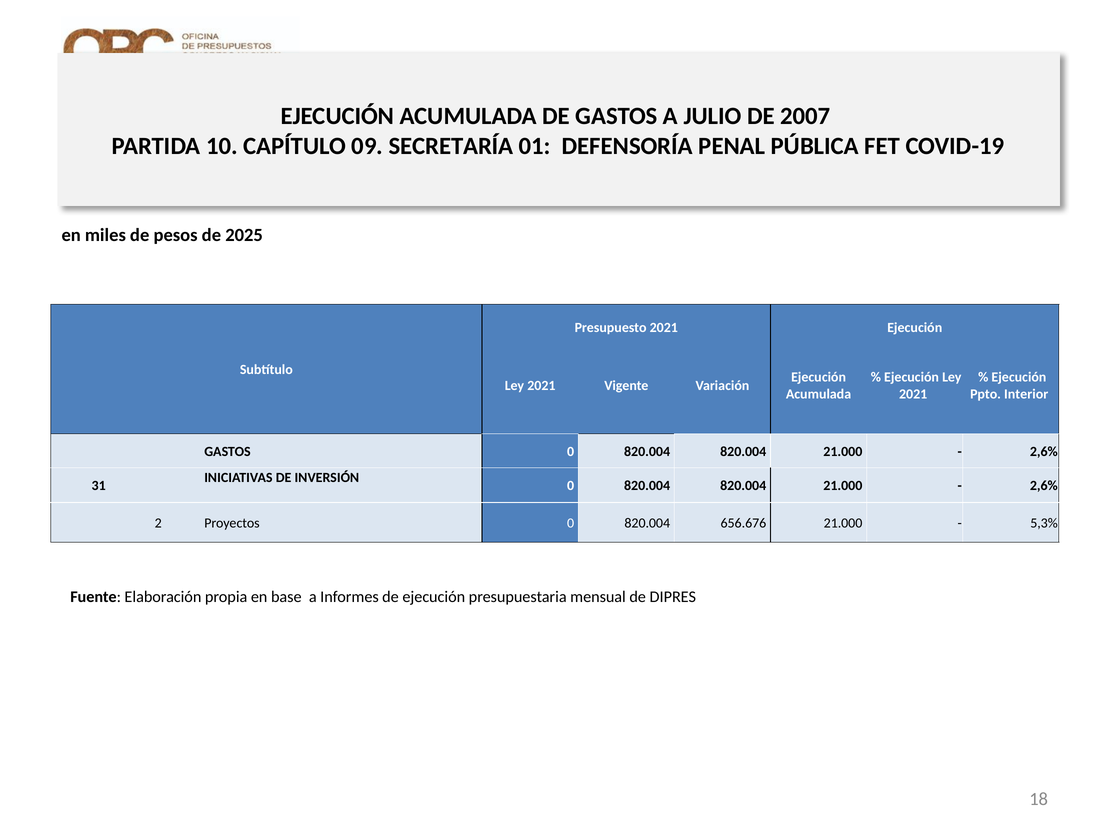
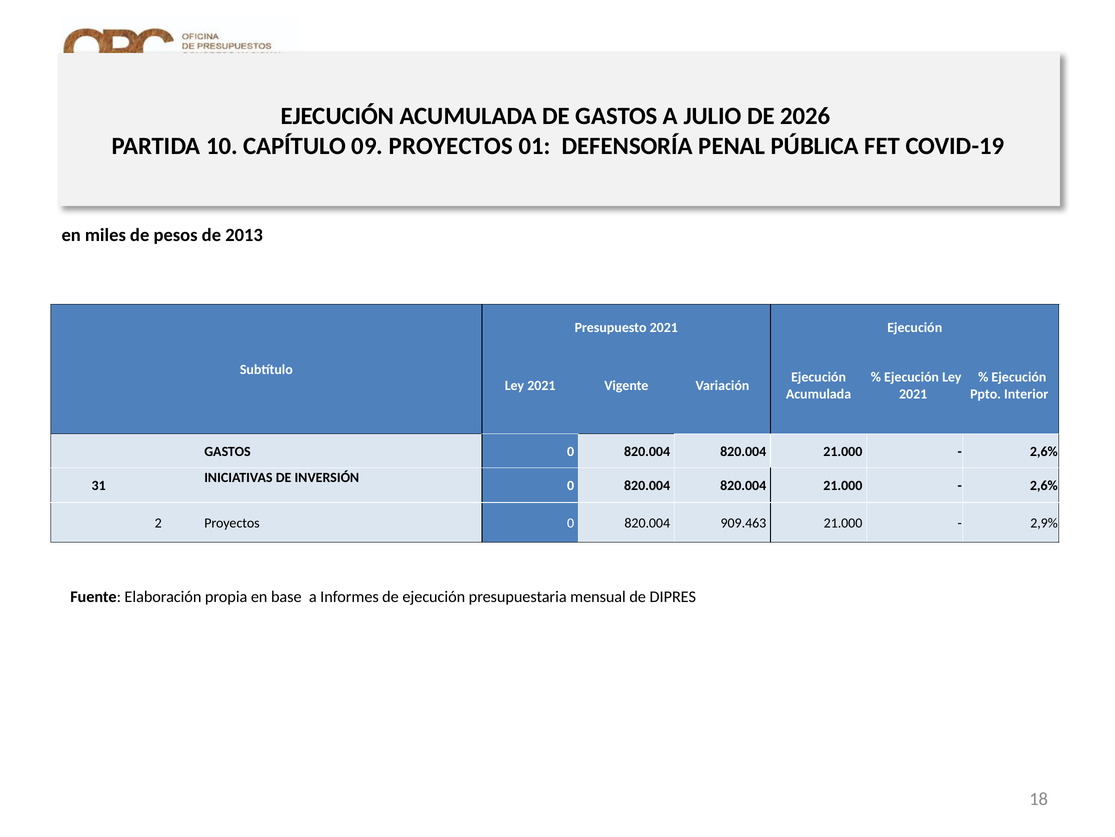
2007: 2007 -> 2026
09 SECRETARÍA: SECRETARÍA -> PROYECTOS
2025: 2025 -> 2013
656.676: 656.676 -> 909.463
5,3%: 5,3% -> 2,9%
